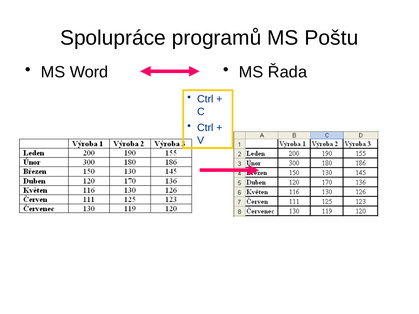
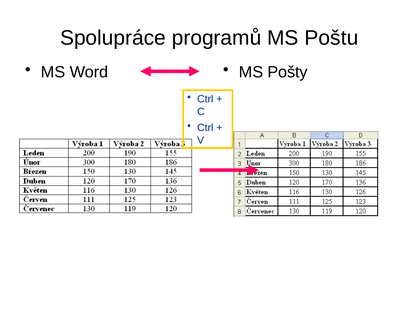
Řada: Řada -> Pošty
